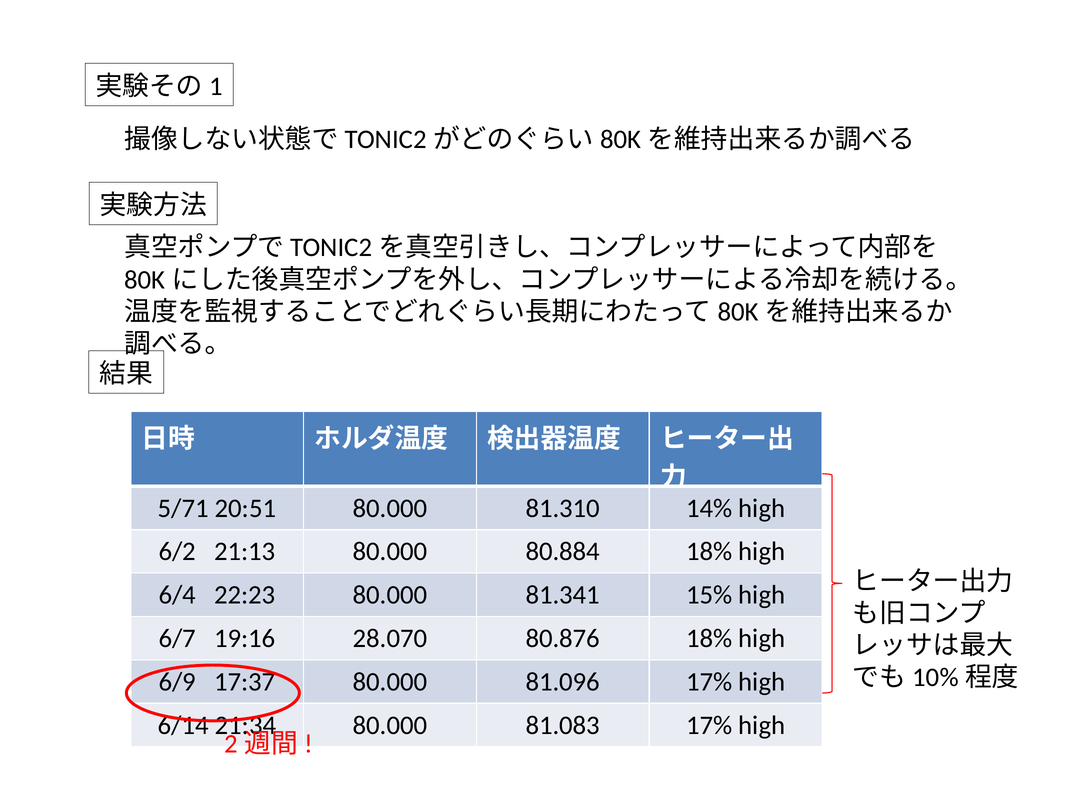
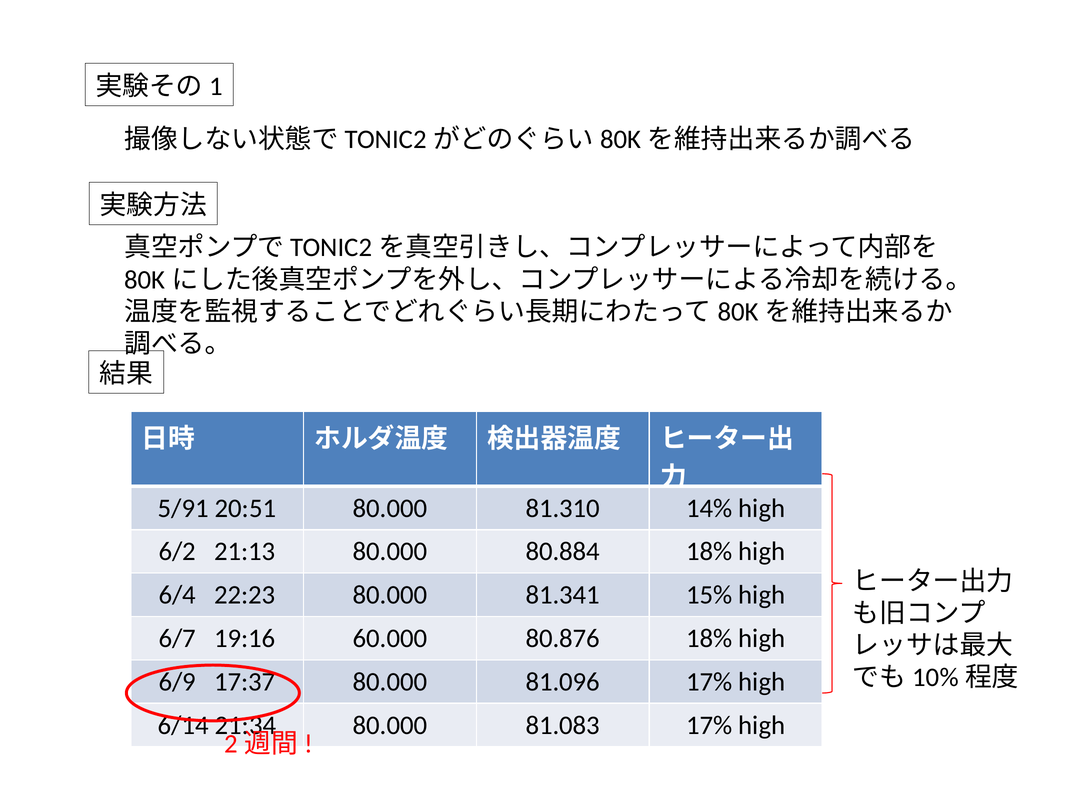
5/71: 5/71 -> 5/91
28.070: 28.070 -> 60.000
